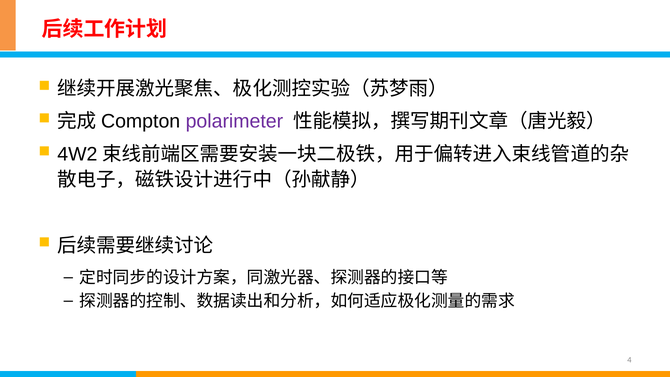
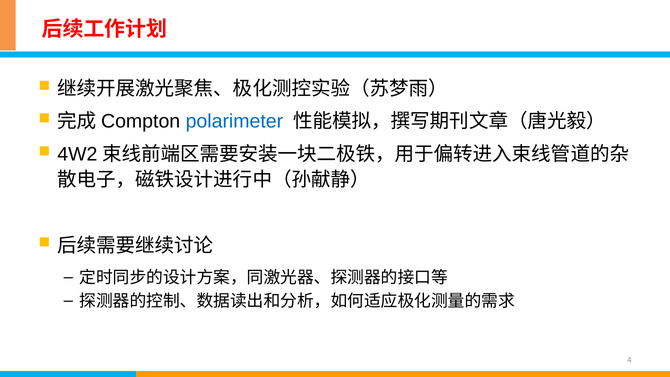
polarimeter colour: purple -> blue
